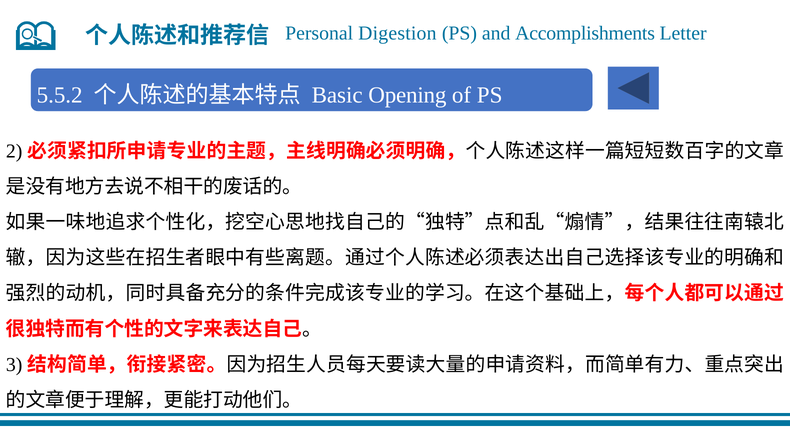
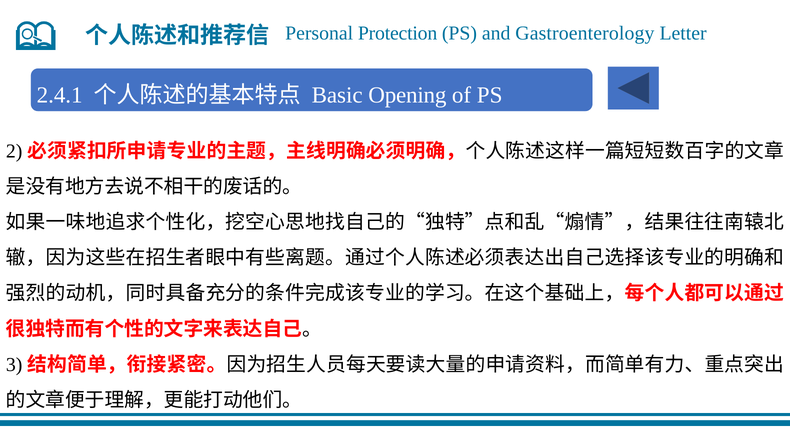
Digestion: Digestion -> Protection
Accomplishments: Accomplishments -> Gastroenterology
5.5.2: 5.5.2 -> 2.4.1
